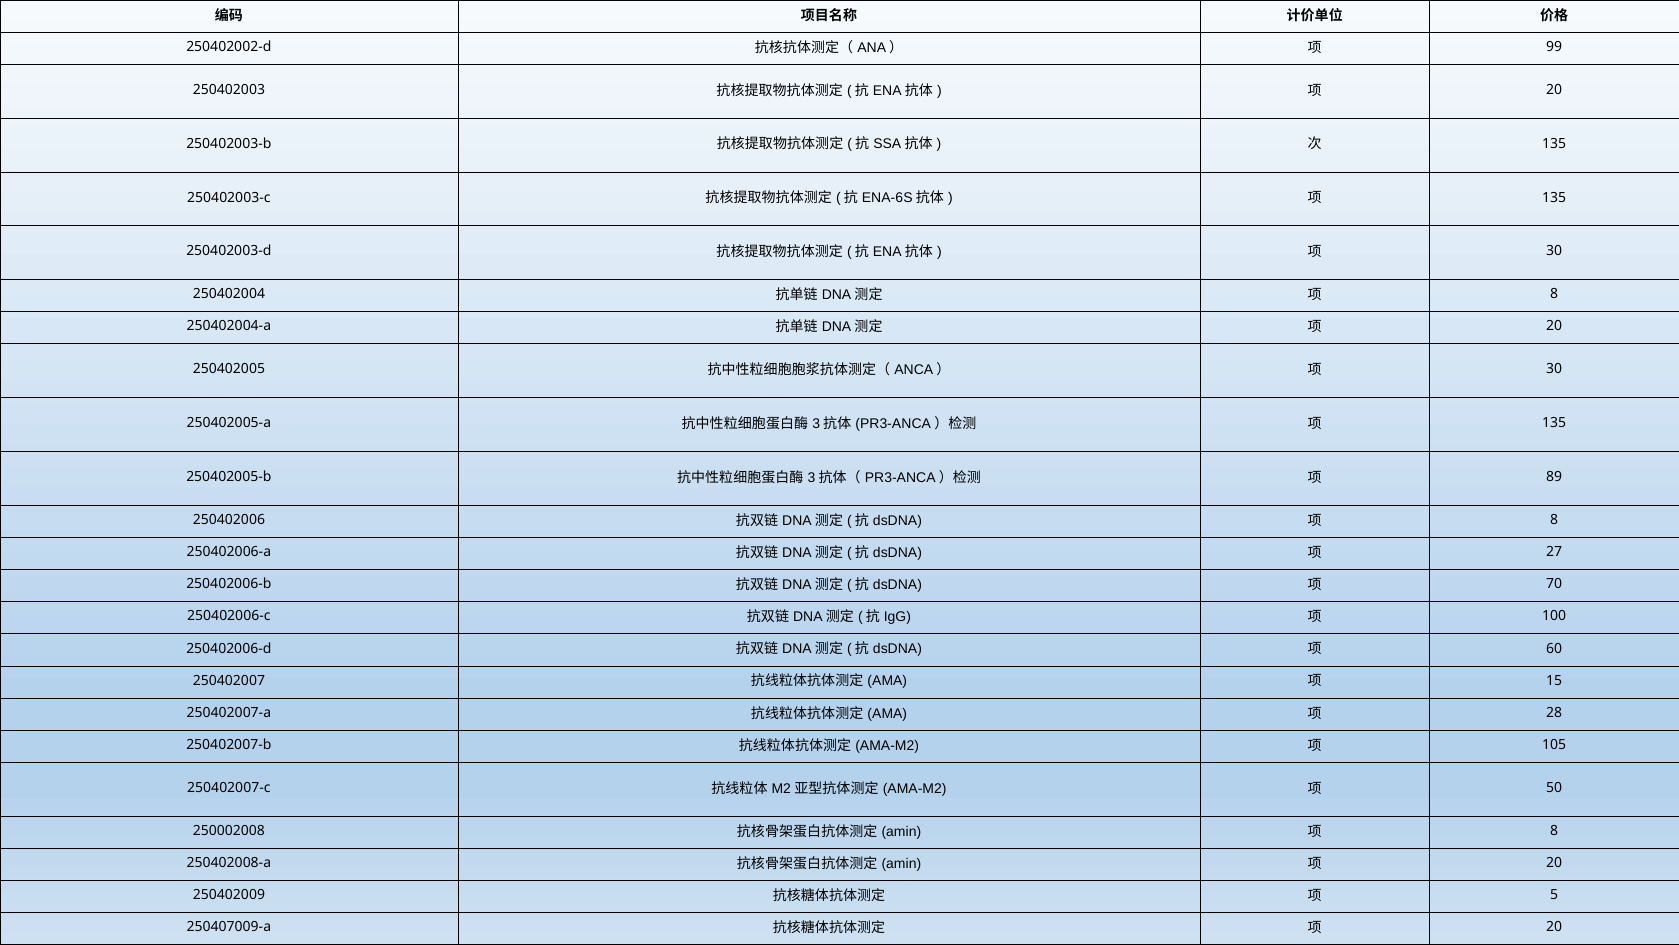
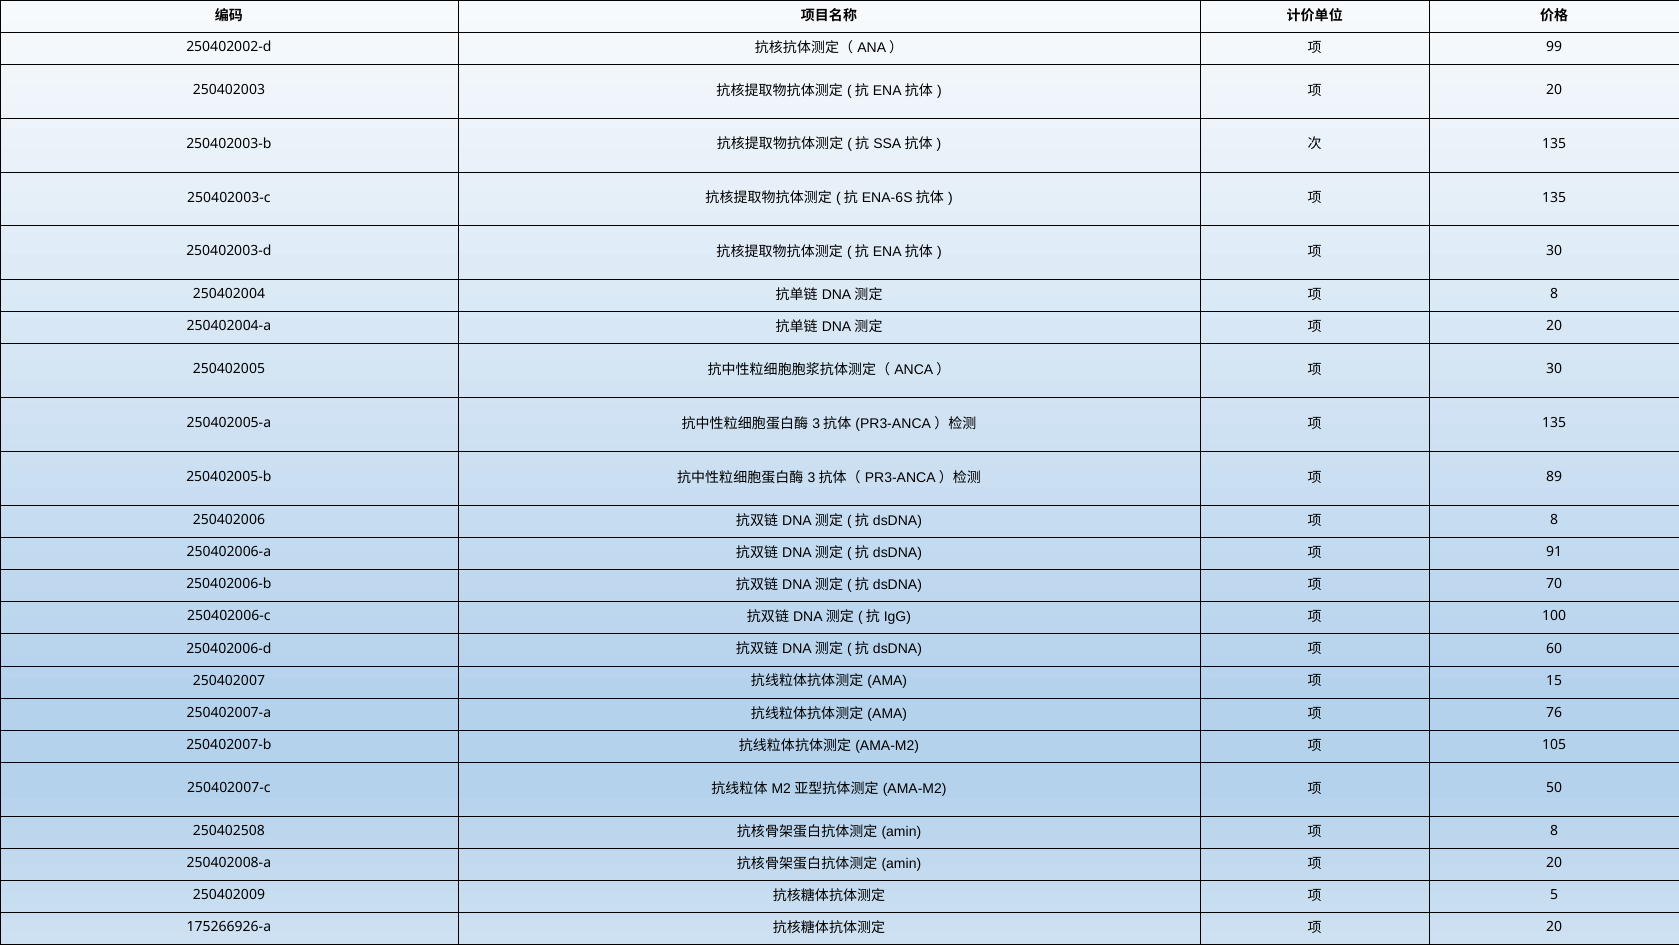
27: 27 -> 91
28: 28 -> 76
250002008: 250002008 -> 250402508
250407009-a: 250407009-a -> 175266926-a
